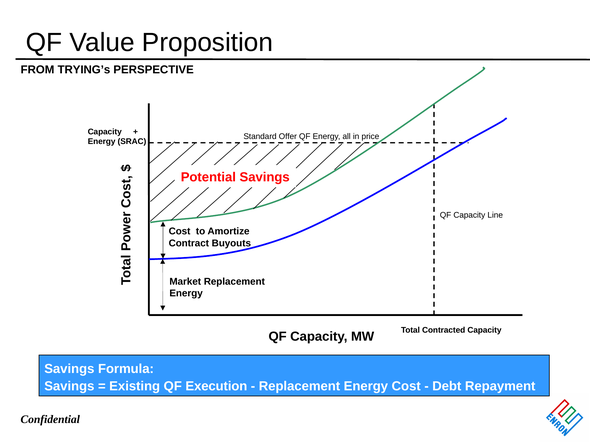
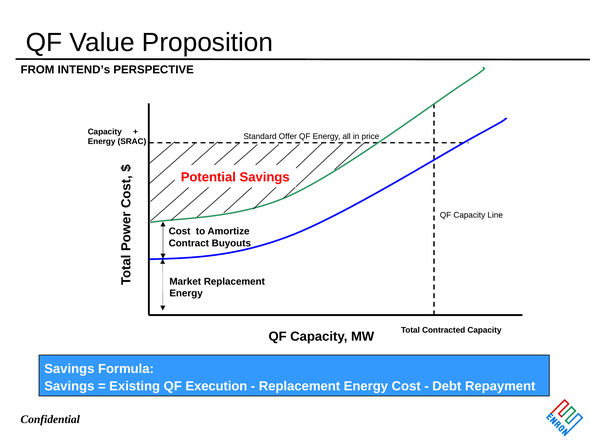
TRYING’s: TRYING’s -> INTEND’s
